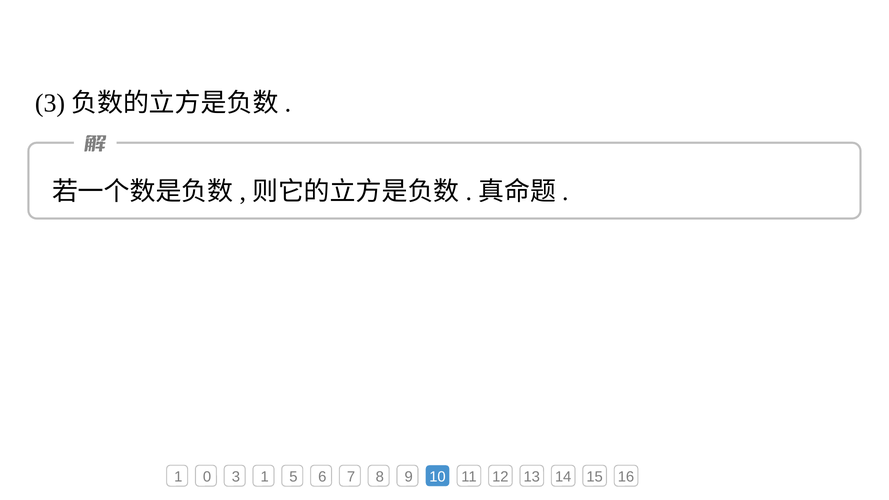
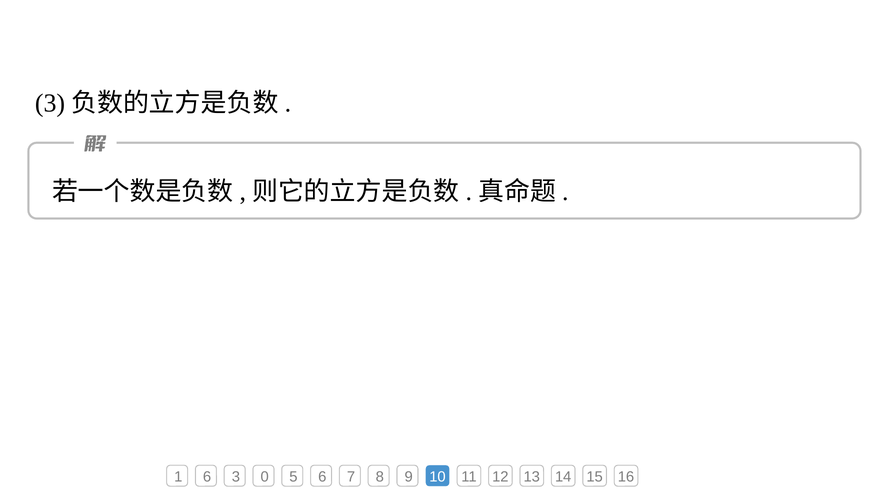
1 0: 0 -> 6
3 1: 1 -> 0
